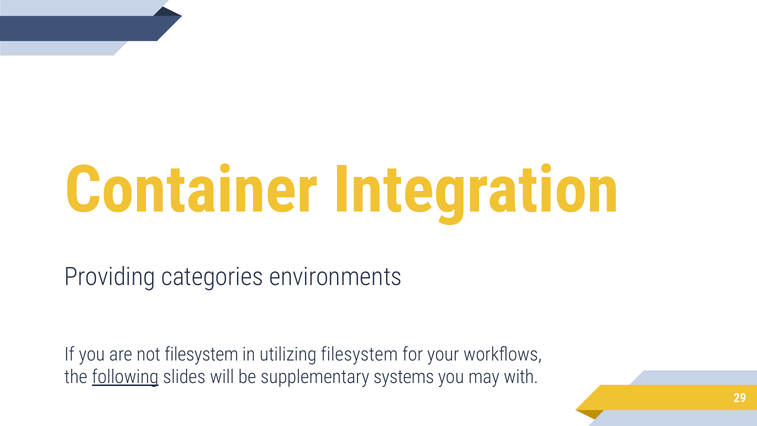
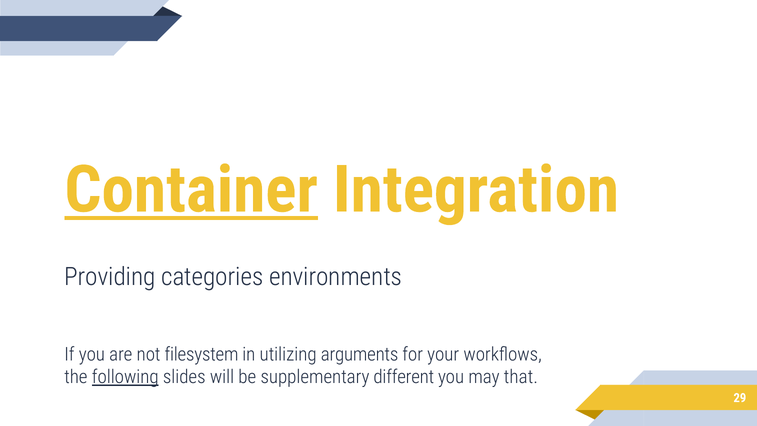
Container underline: none -> present
utilizing filesystem: filesystem -> arguments
systems: systems -> different
with: with -> that
